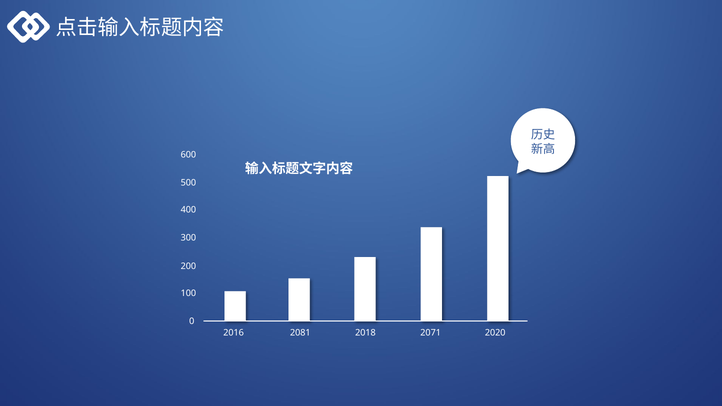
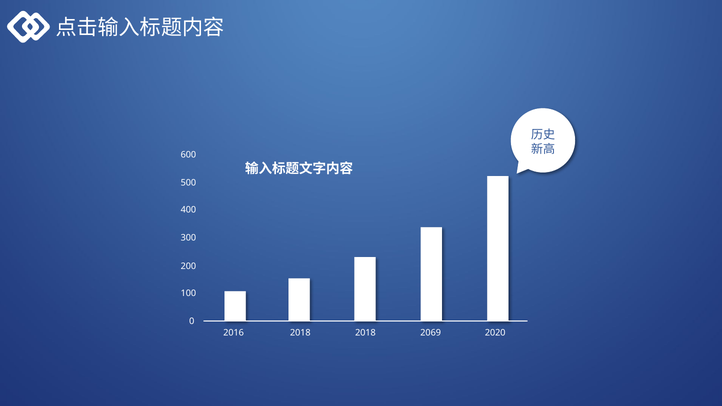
2016 2081: 2081 -> 2018
2071: 2071 -> 2069
